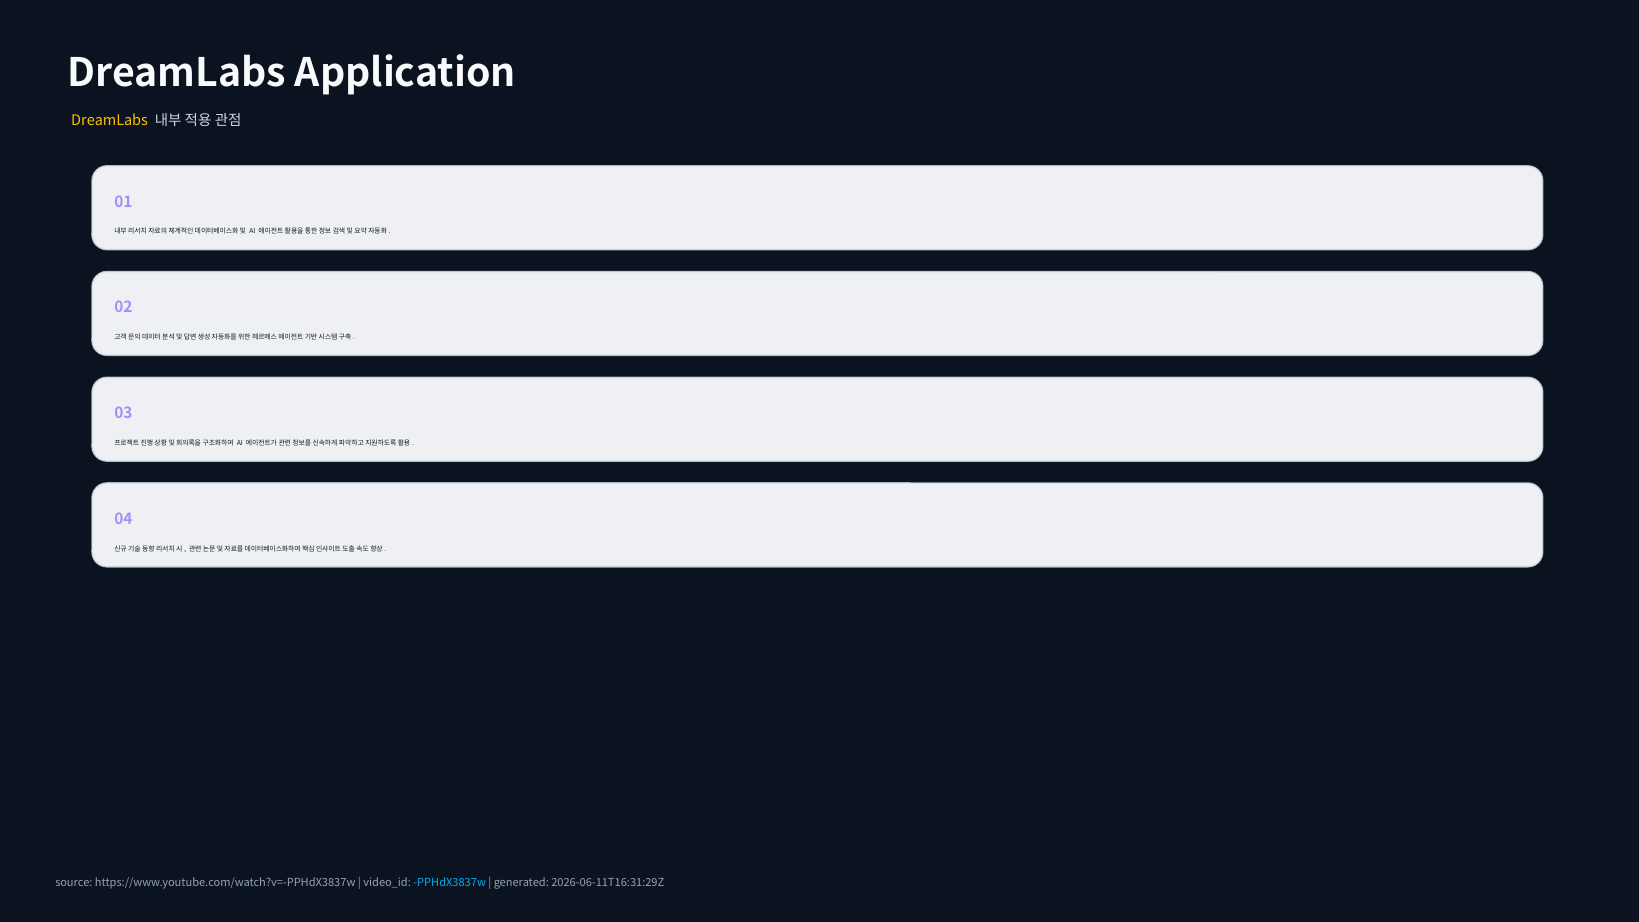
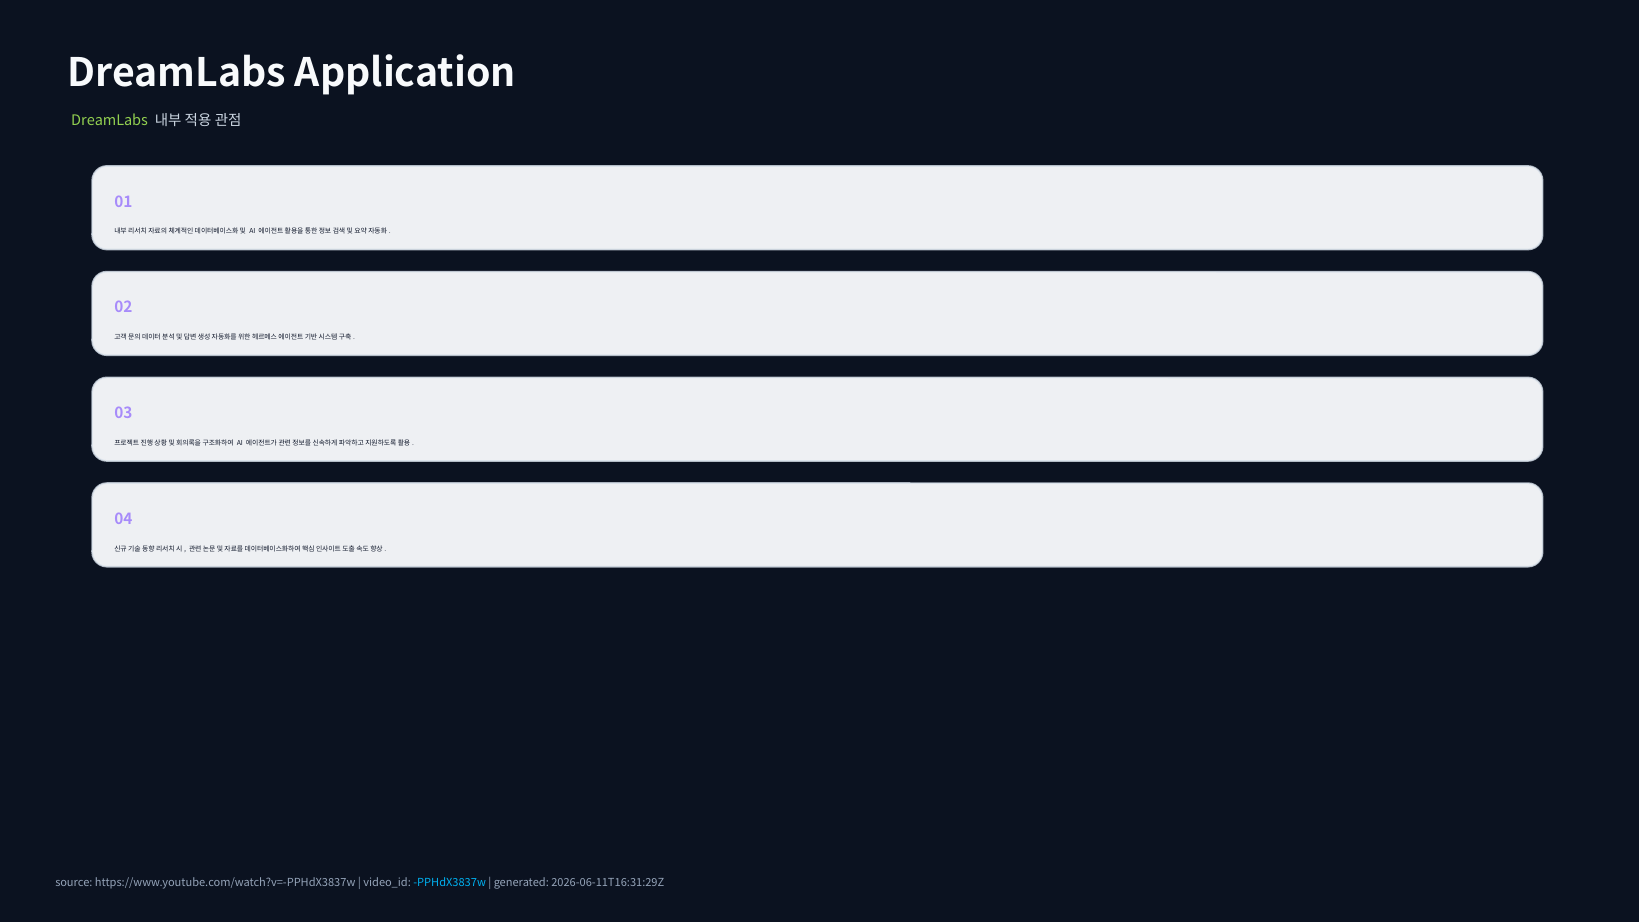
DreamLabs at (110, 120) colour: yellow -> light green
